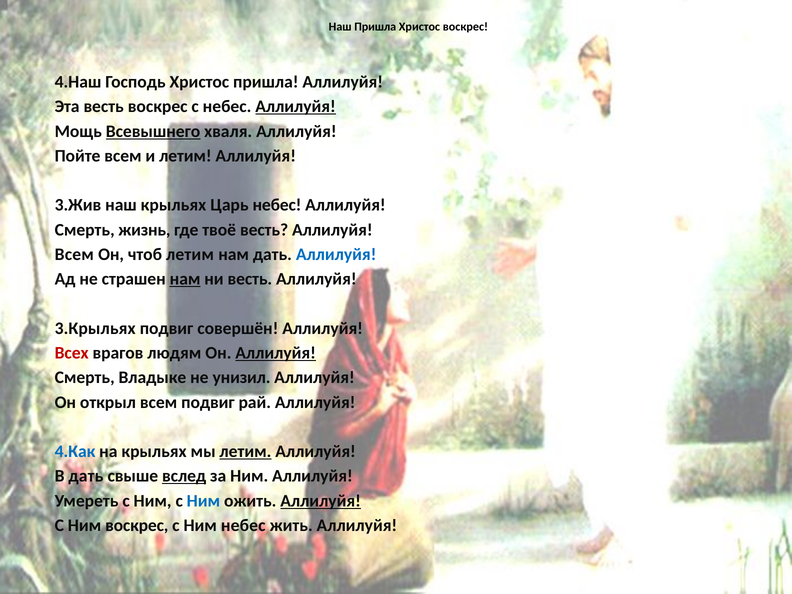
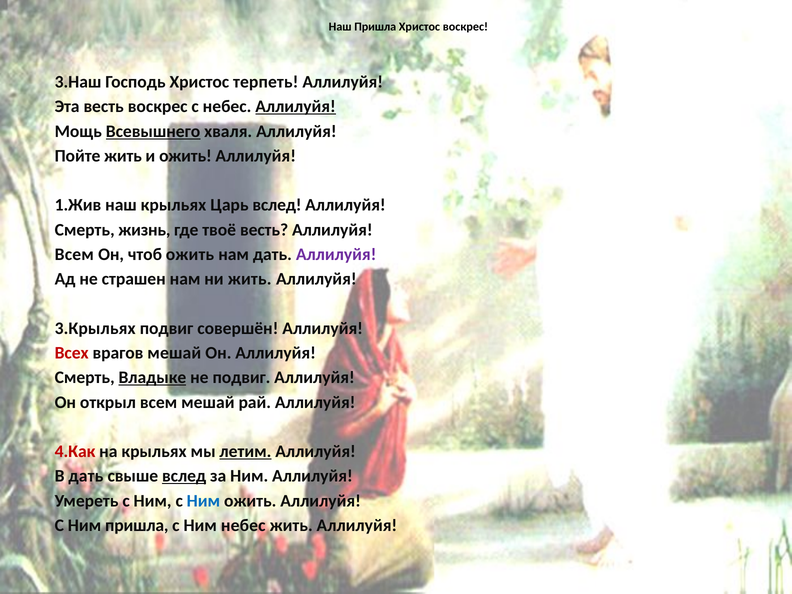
4.Наш: 4.Наш -> 3.Наш
Христос пришла: пришла -> терпеть
Пойте всем: всем -> жить
и летим: летим -> ожить
3.Жив: 3.Жив -> 1.Жив
Царь небес: небес -> вслед
чтоб летим: летим -> ожить
Аллилуйя at (336, 254) colour: blue -> purple
нам at (185, 279) underline: present -> none
ни весть: весть -> жить
врагов людям: людям -> мешай
Аллилуйя at (276, 353) underline: present -> none
Владыке underline: none -> present
не унизил: унизил -> подвиг
всем подвиг: подвиг -> мешай
4.Как colour: blue -> red
Аллилуйя at (321, 501) underline: present -> none
Ним воскрес: воскрес -> пришла
